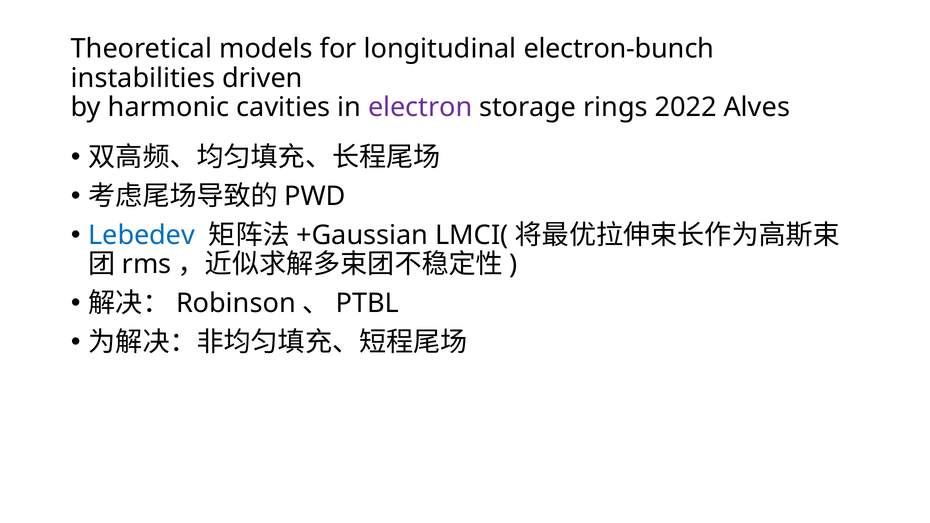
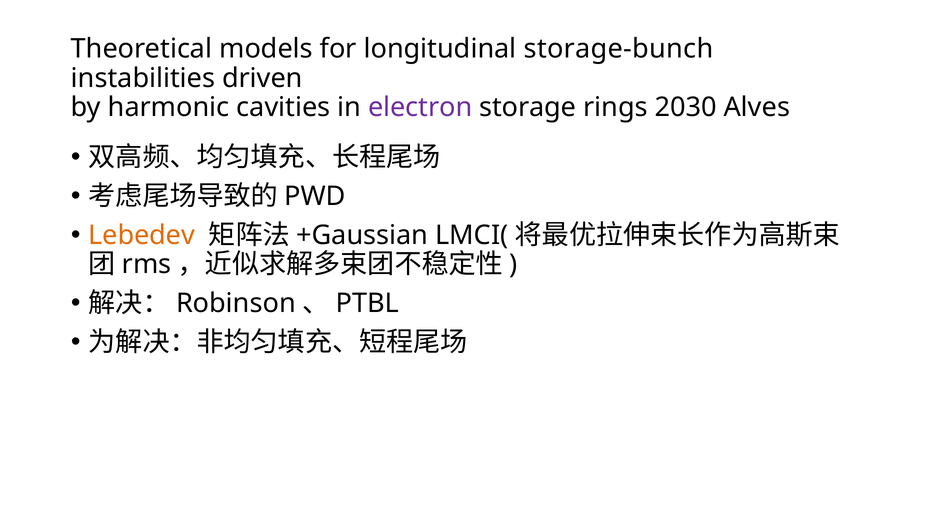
electron-bunch: electron-bunch -> storage-bunch
2022: 2022 -> 2030
Lebedev colour: blue -> orange
